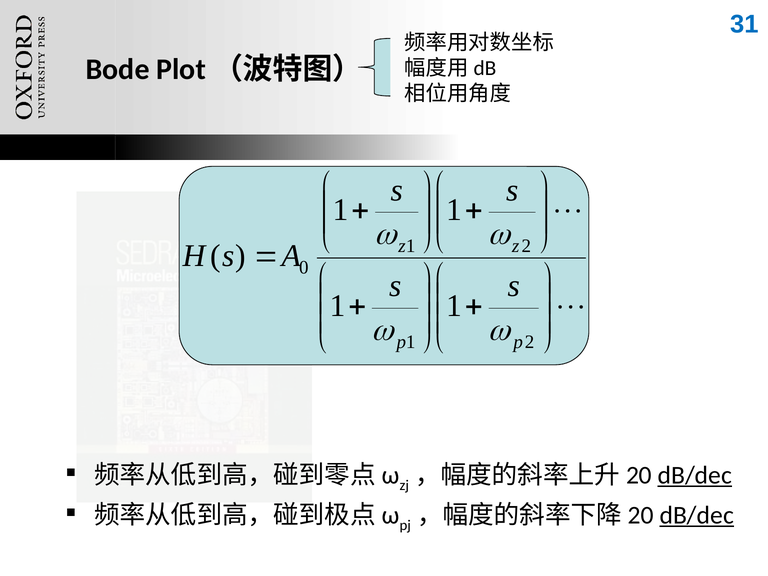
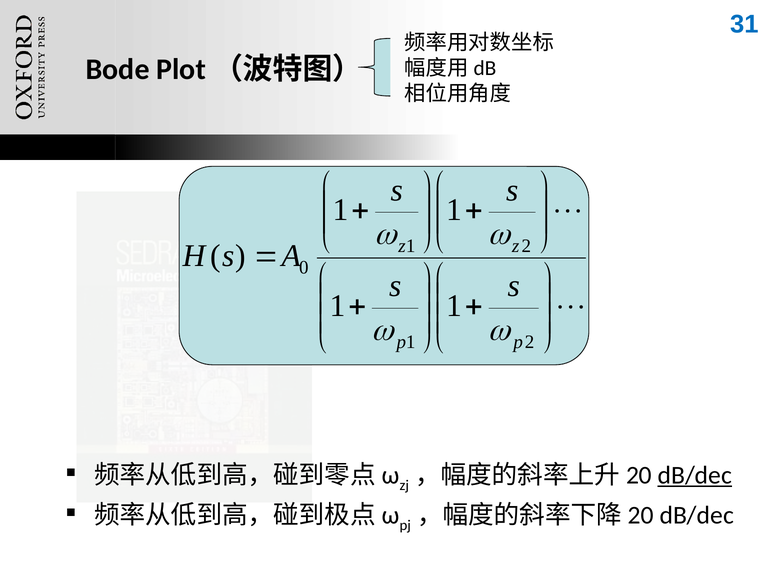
dB/dec at (697, 515) underline: present -> none
